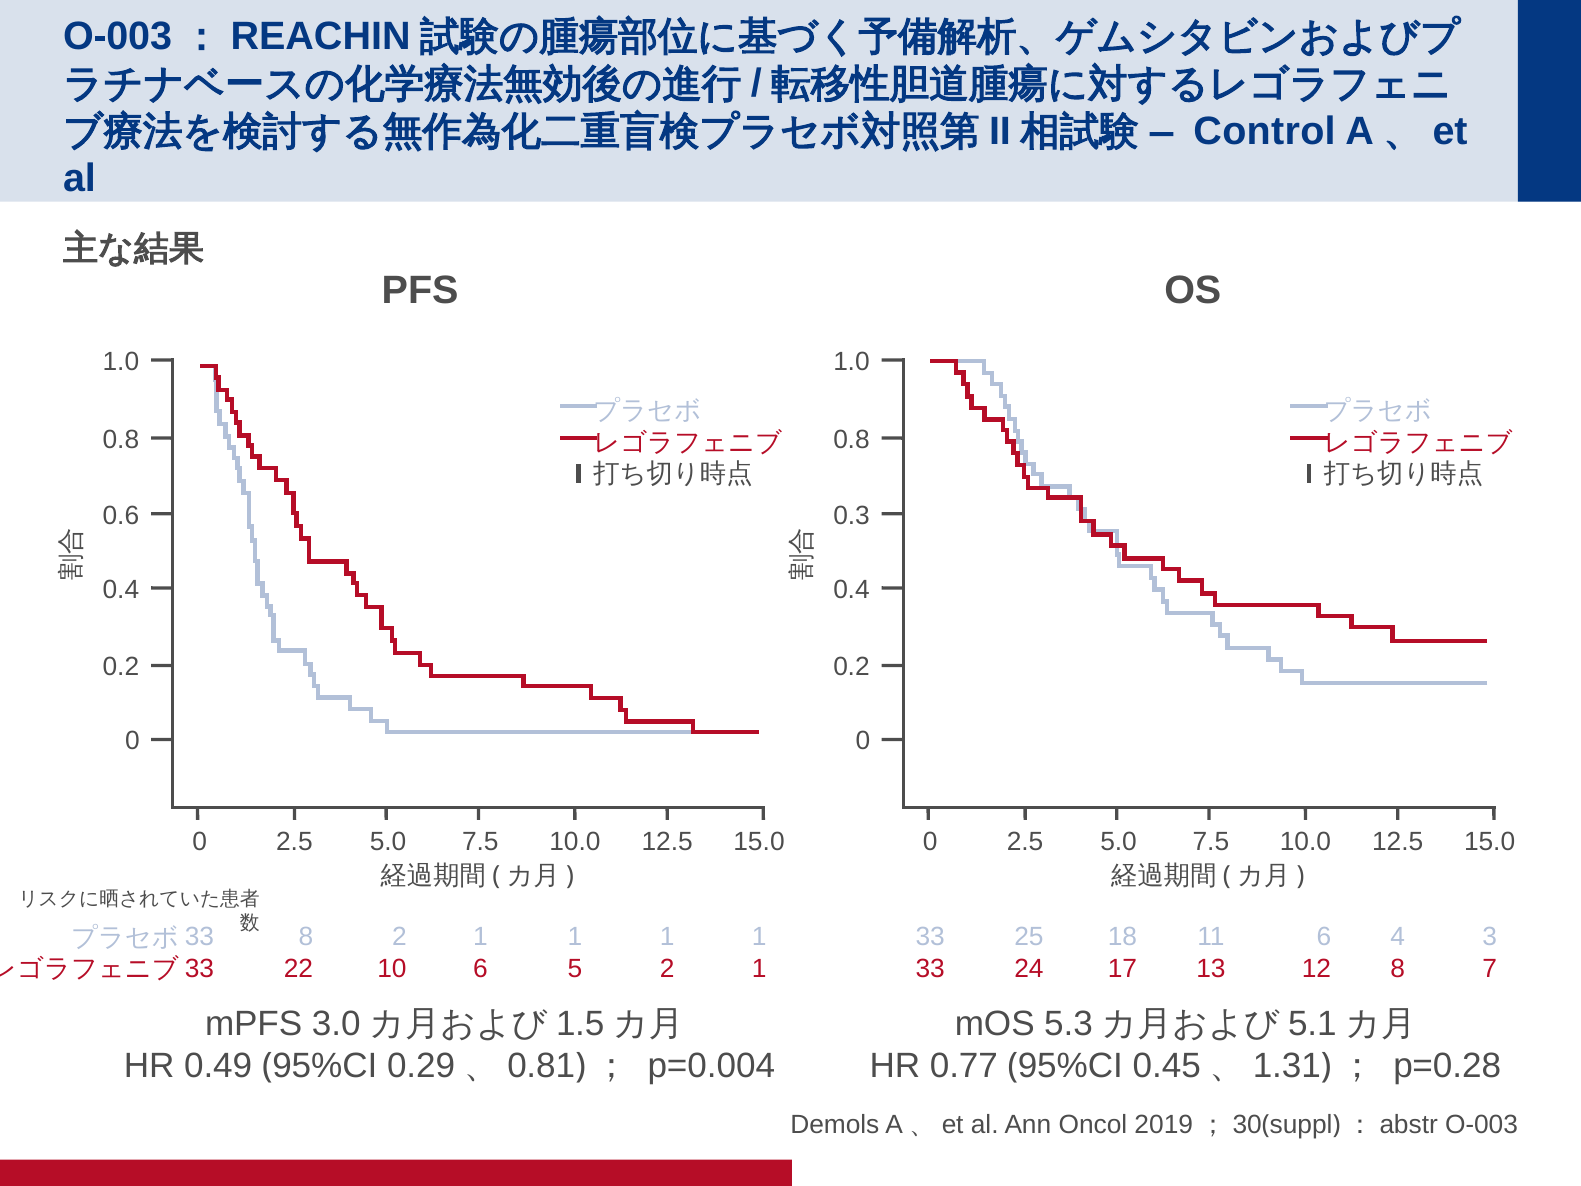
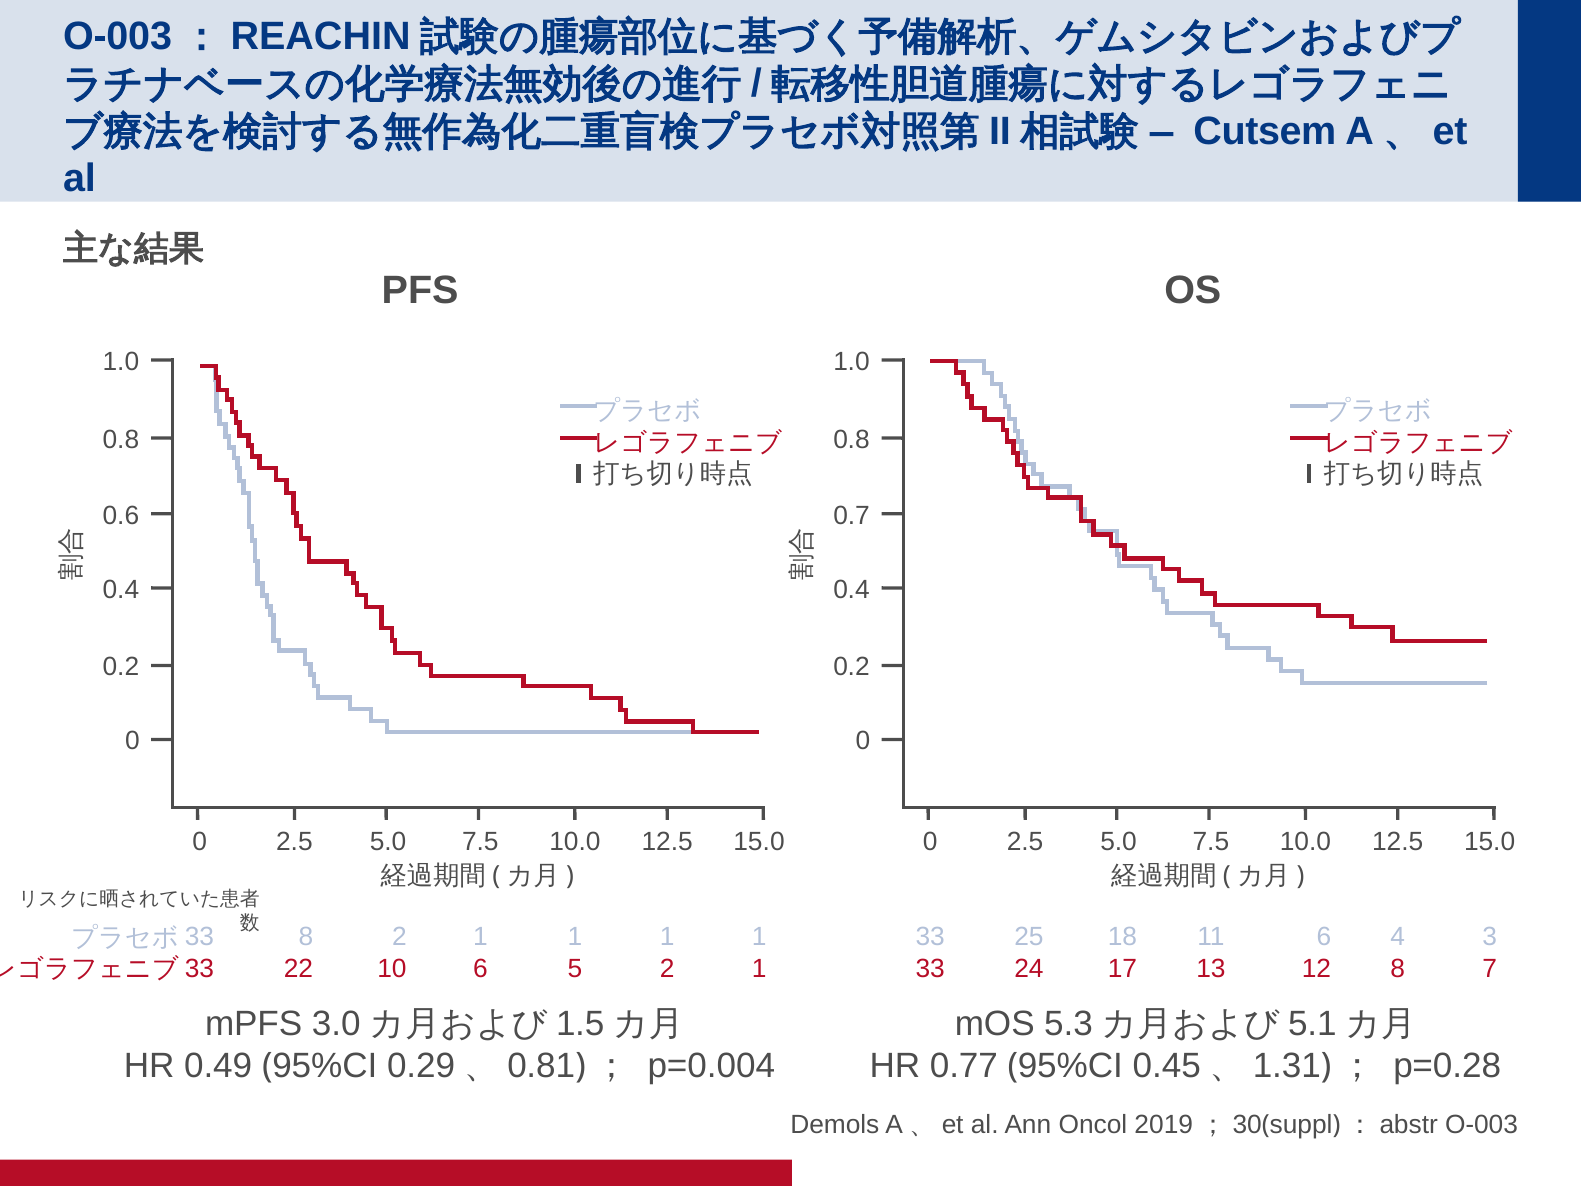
Control: Control -> Cutsem
0.3: 0.3 -> 0.7
